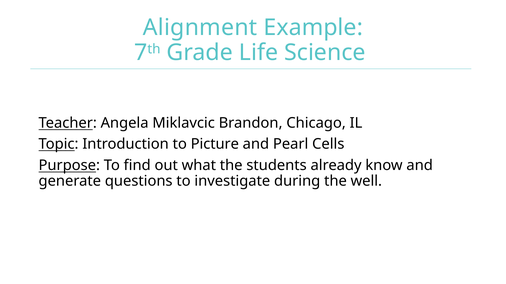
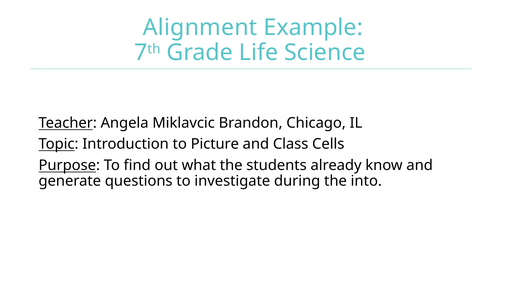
Pearl: Pearl -> Class
well: well -> into
